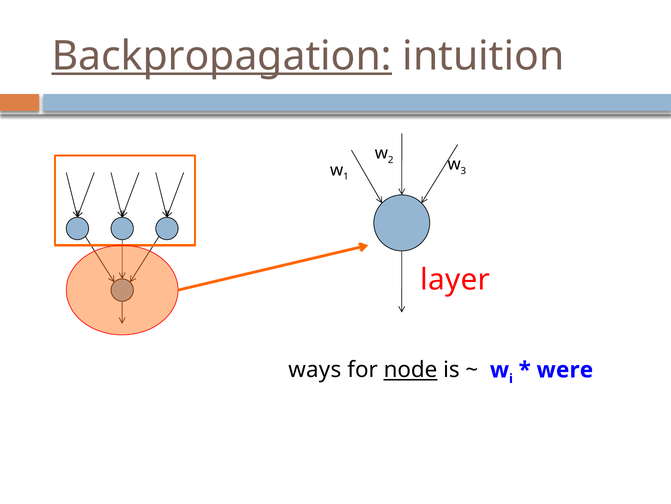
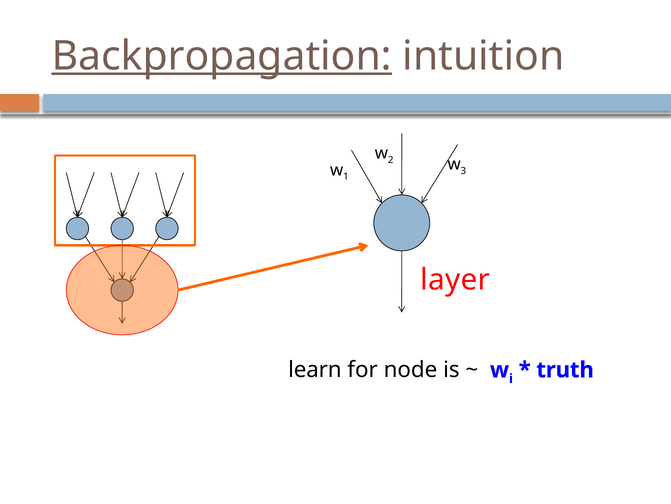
ways: ways -> learn
node underline: present -> none
were: were -> truth
